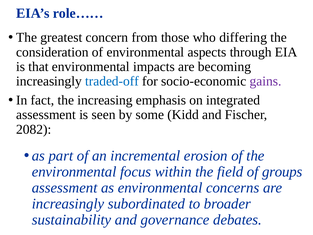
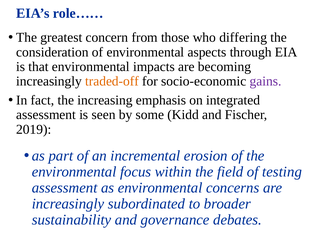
traded-off colour: blue -> orange
2082: 2082 -> 2019
groups: groups -> testing
